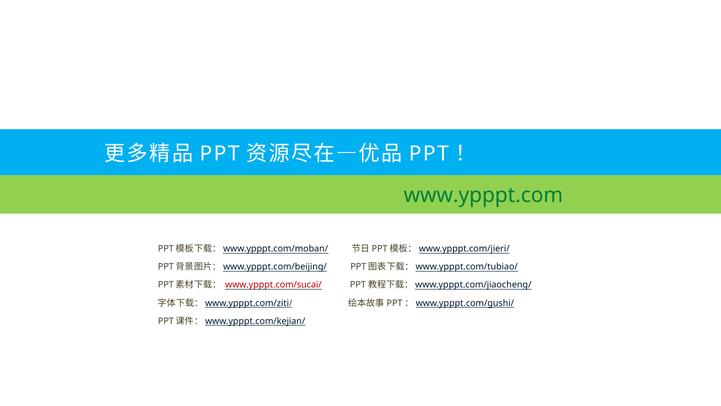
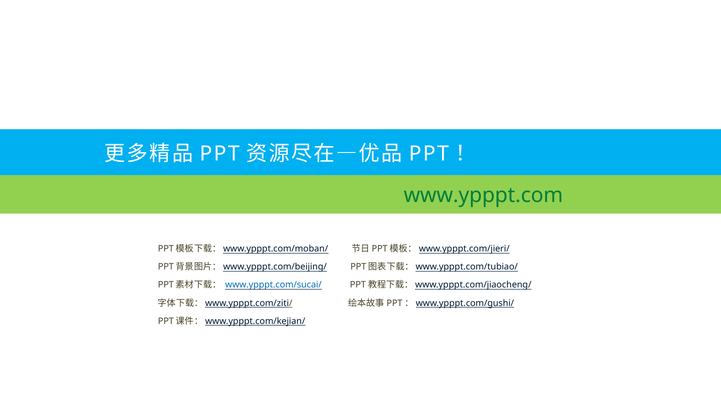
www.ypppt.com/sucai/ colour: red -> blue
